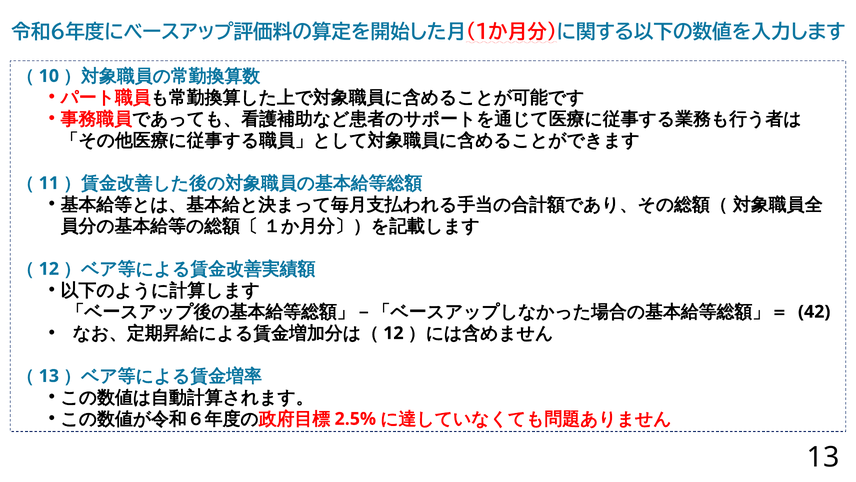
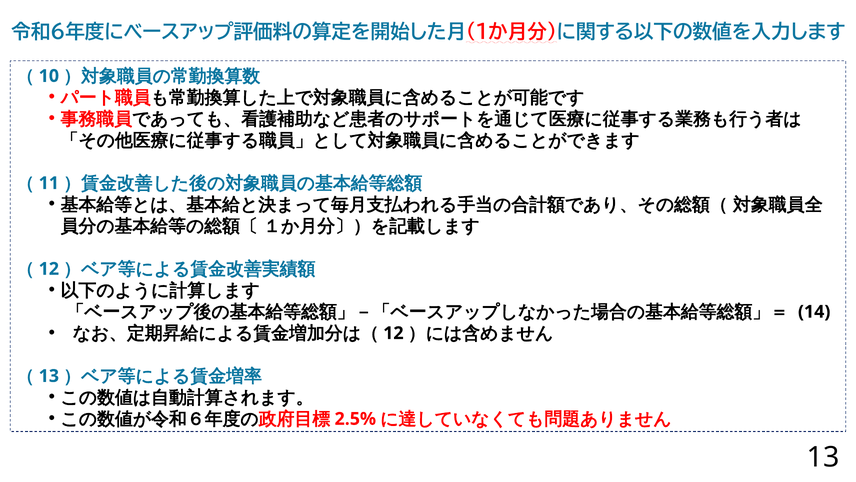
42: 42 -> 14
